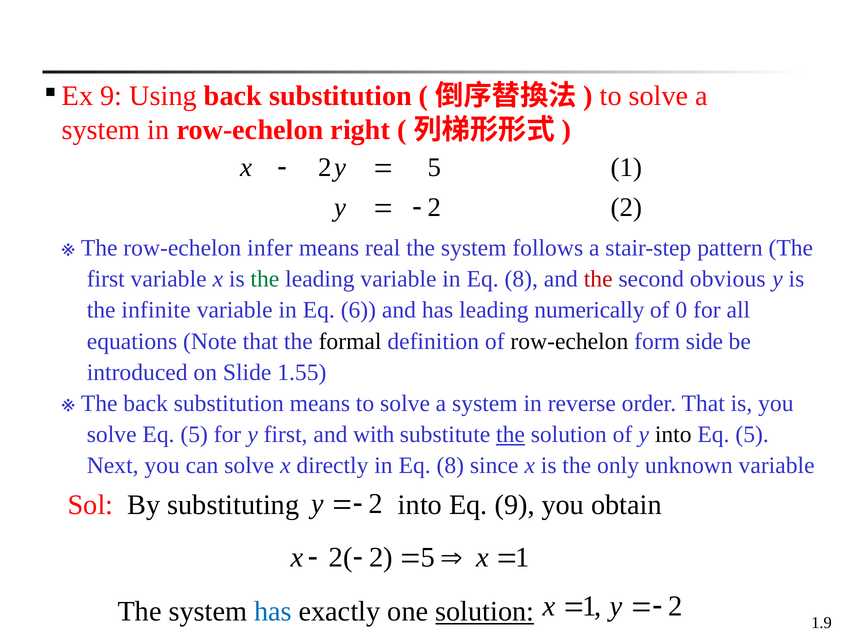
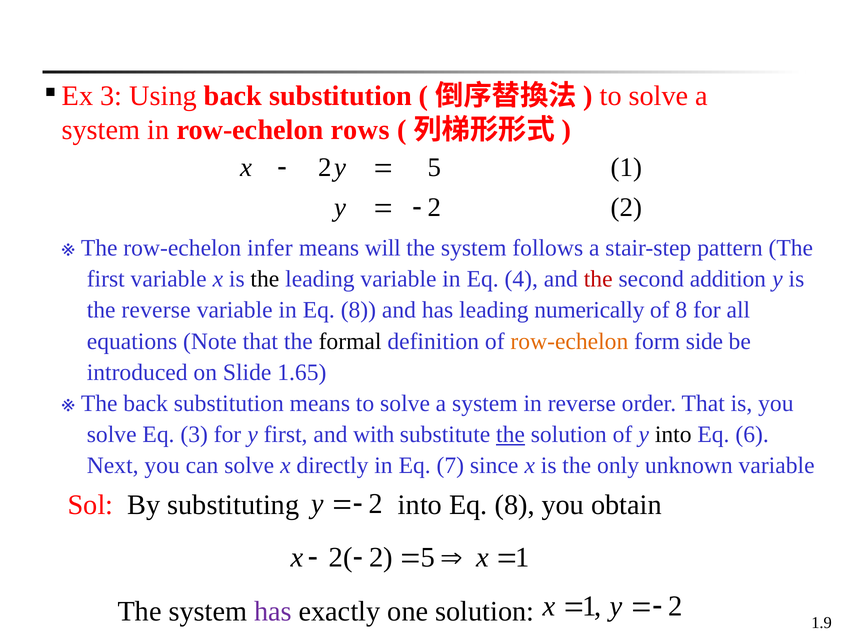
Ex 9: 9 -> 3
right: right -> rows
real: real -> will
the at (265, 279) colour: green -> black
variable in Eq 8: 8 -> 4
obvious: obvious -> addition
the infinite: infinite -> reverse
in Eq 6: 6 -> 8
of 0: 0 -> 8
row-echelon at (569, 341) colour: black -> orange
1.55: 1.55 -> 1.65
solve Eq 5: 5 -> 3
5 at (752, 434): 5 -> 6
directly in Eq 8: 8 -> 7
into Eq 9: 9 -> 8
has at (273, 611) colour: blue -> purple
solution at (485, 611) underline: present -> none
